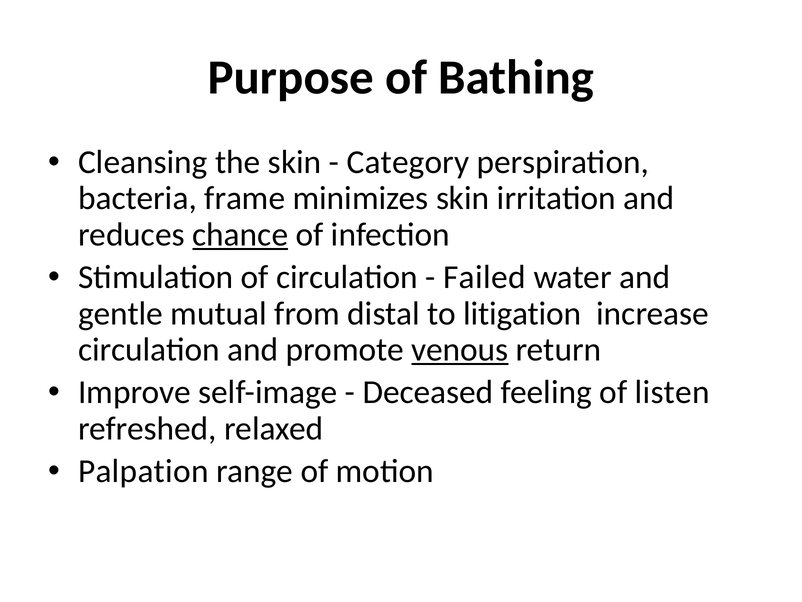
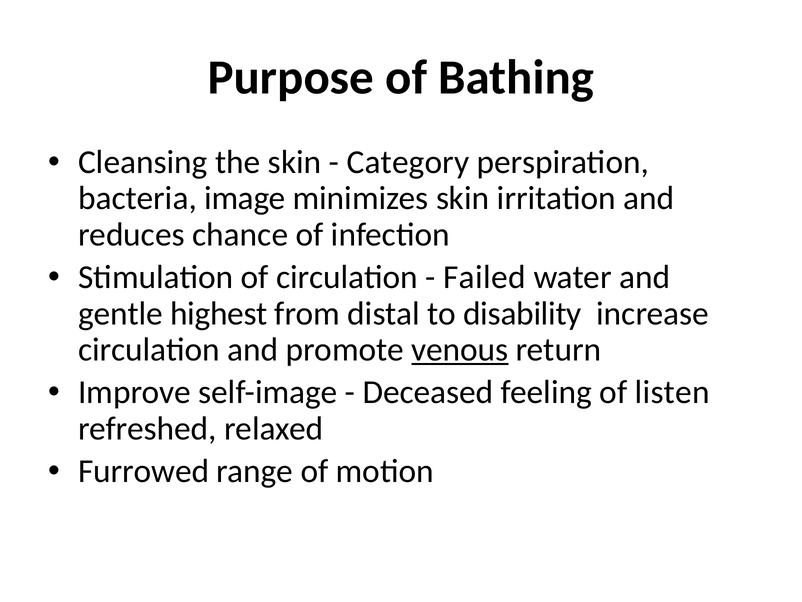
frame: frame -> image
chance underline: present -> none
mutual: mutual -> highest
litigation: litigation -> disability
Palpation: Palpation -> Furrowed
